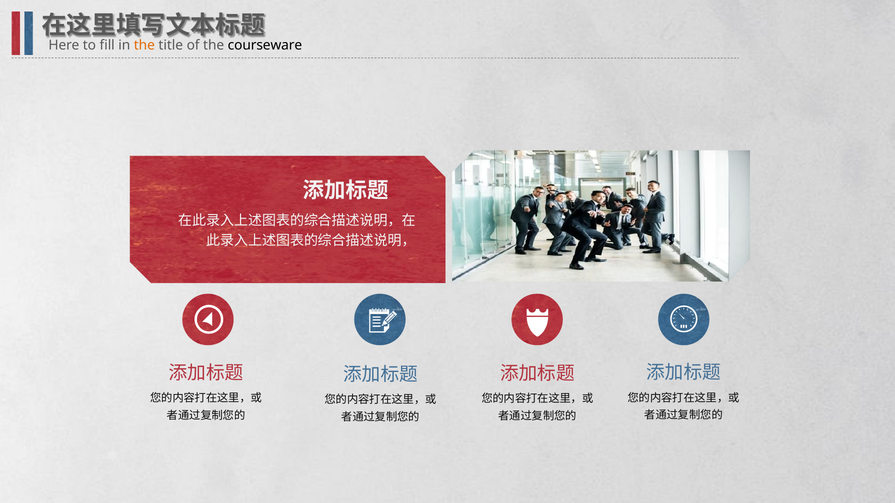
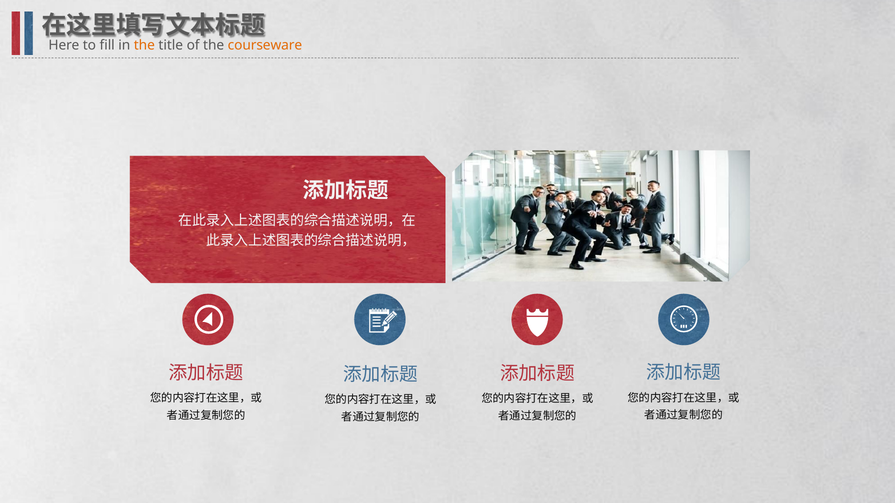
courseware colour: black -> orange
